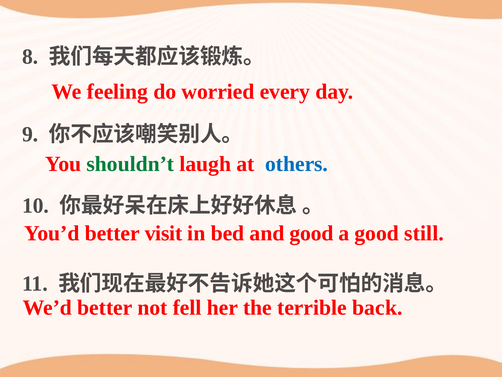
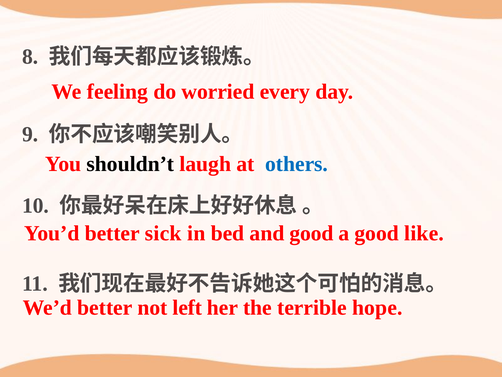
shouldn’t colour: green -> black
visit: visit -> sick
still: still -> like
fell: fell -> left
back: back -> hope
